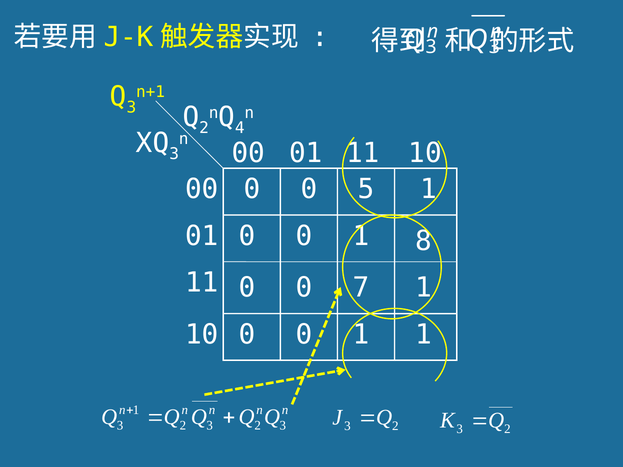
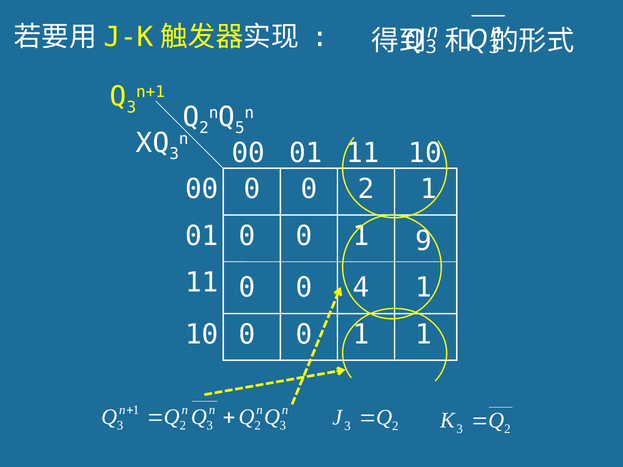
4: 4 -> 5
0 5: 5 -> 2
8: 8 -> 9
7: 7 -> 4
